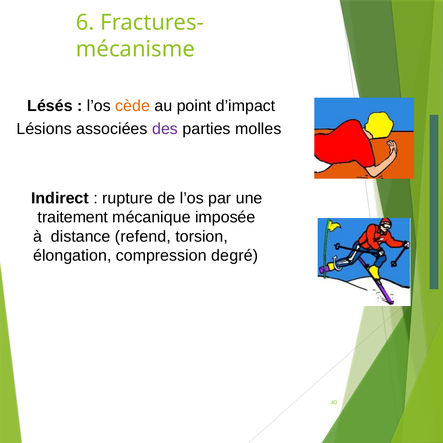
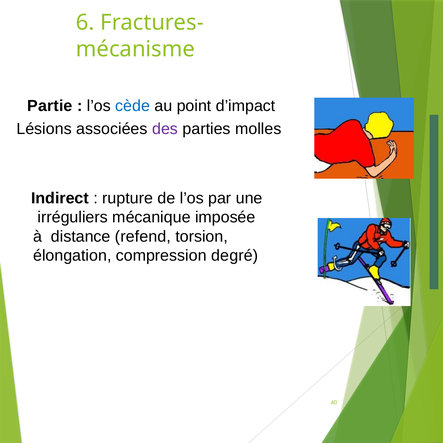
Lésés: Lésés -> Partie
cède colour: orange -> blue
traitement: traitement -> irréguliers
